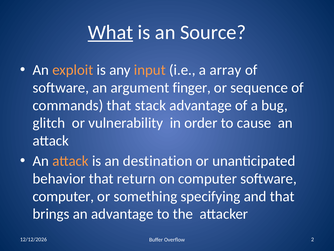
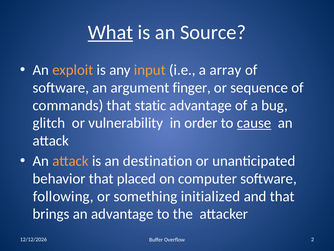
stack: stack -> static
cause underline: none -> present
return: return -> placed
computer at (63, 196): computer -> following
specifying: specifying -> initialized
